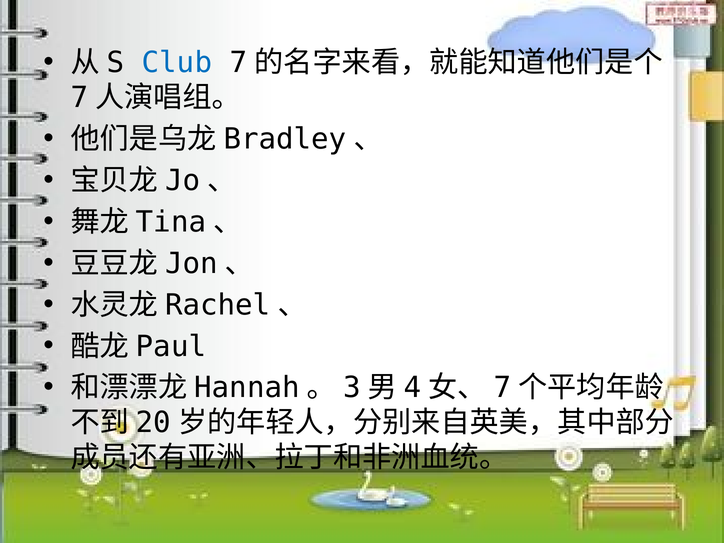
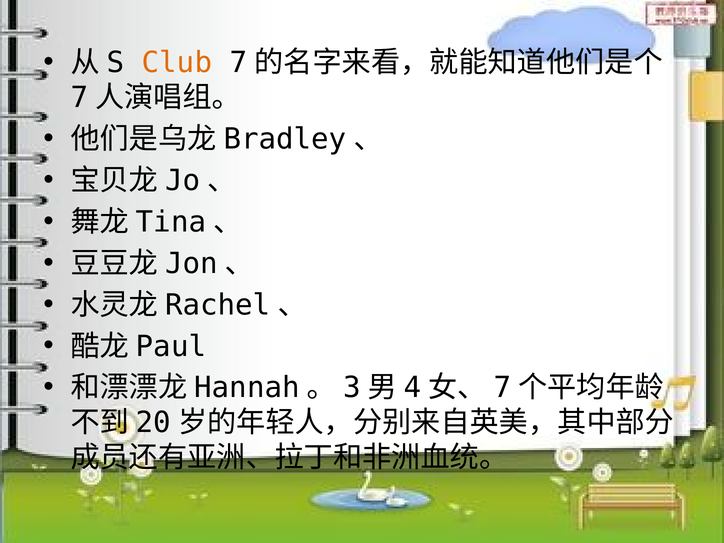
Club colour: blue -> orange
